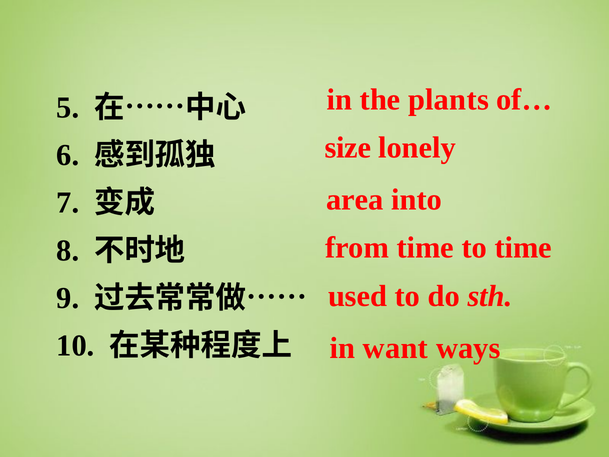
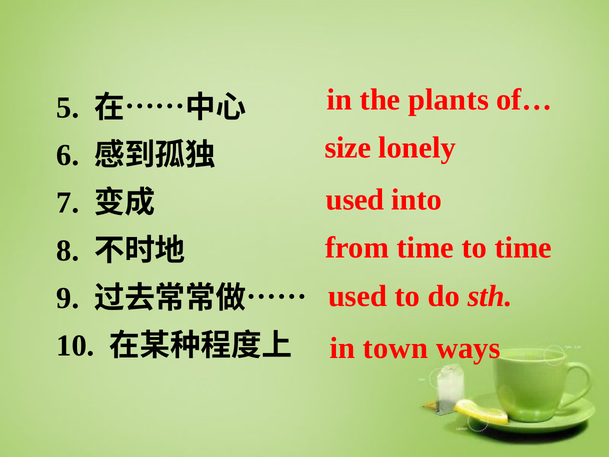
area at (355, 199): area -> used
want: want -> town
